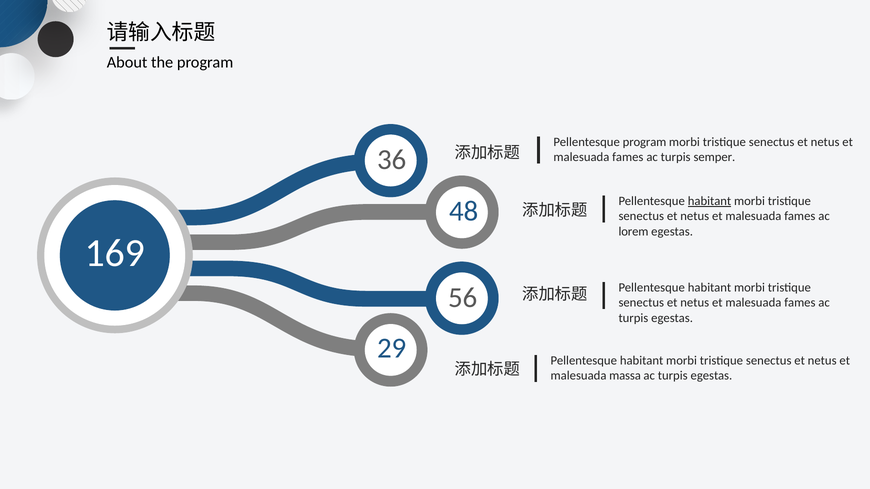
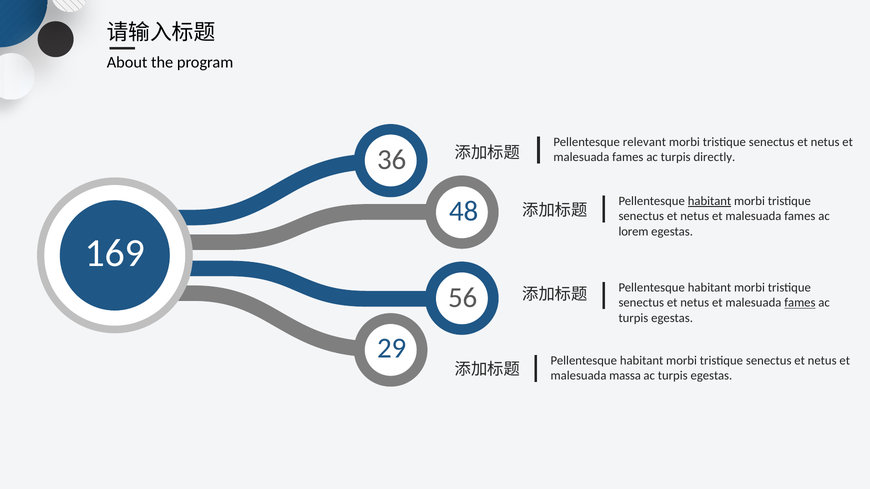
Pellentesque program: program -> relevant
semper: semper -> directly
fames at (800, 303) underline: none -> present
